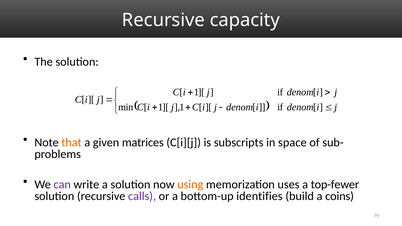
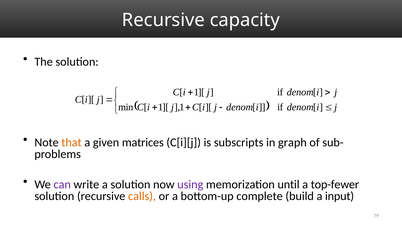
space: space -> graph
using colour: orange -> purple
uses: uses -> until
calls colour: purple -> orange
identifies: identifies -> complete
coins: coins -> input
